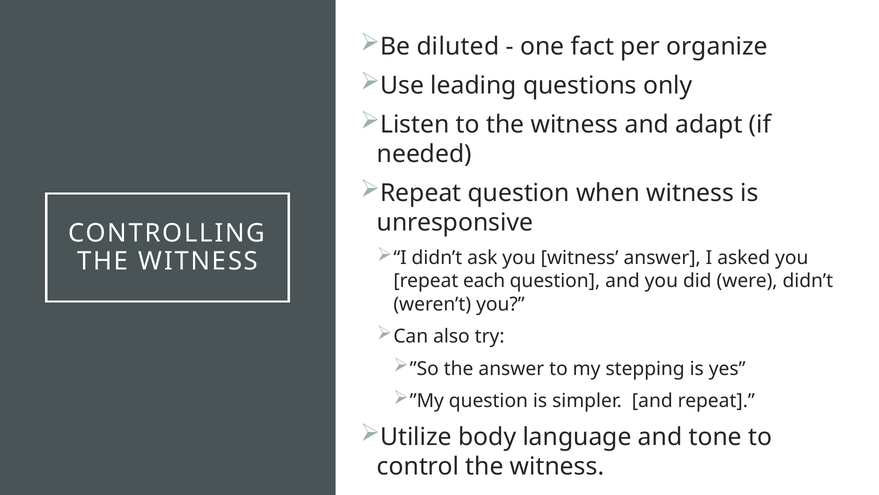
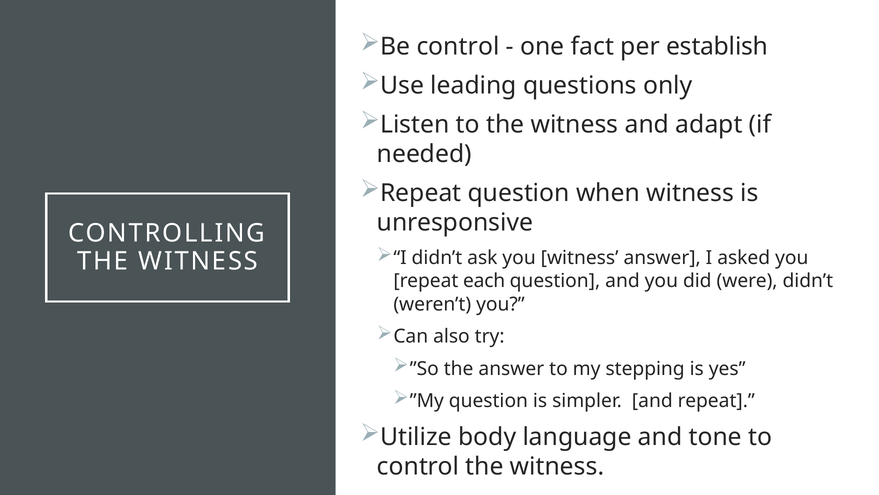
Be diluted: diluted -> control
organize: organize -> establish
